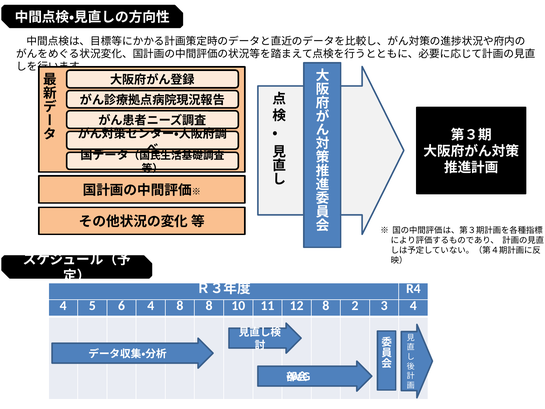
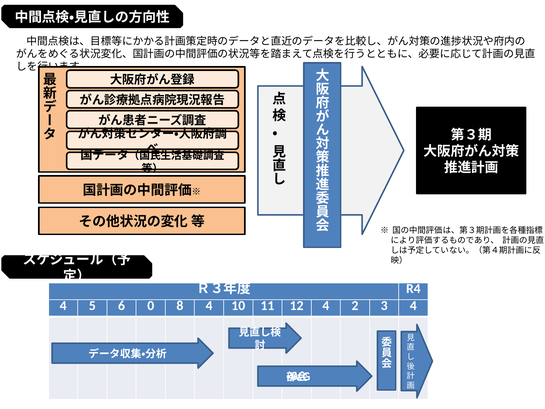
6 4: 4 -> 0
8 8: 8 -> 4
12 8: 8 -> 4
